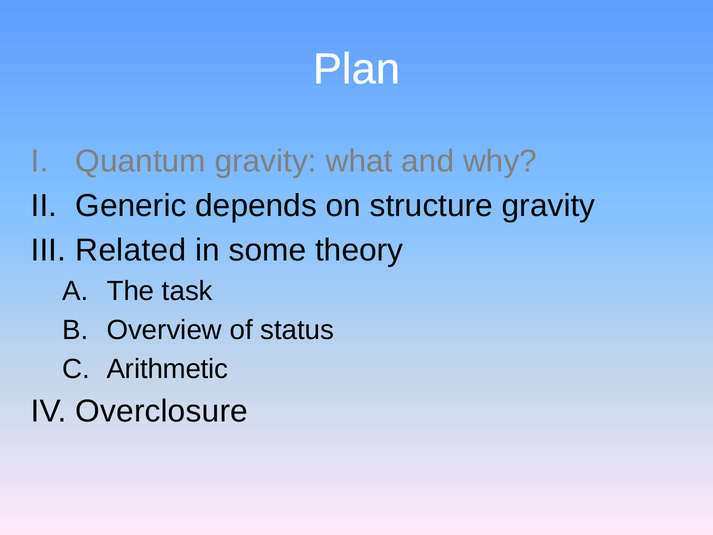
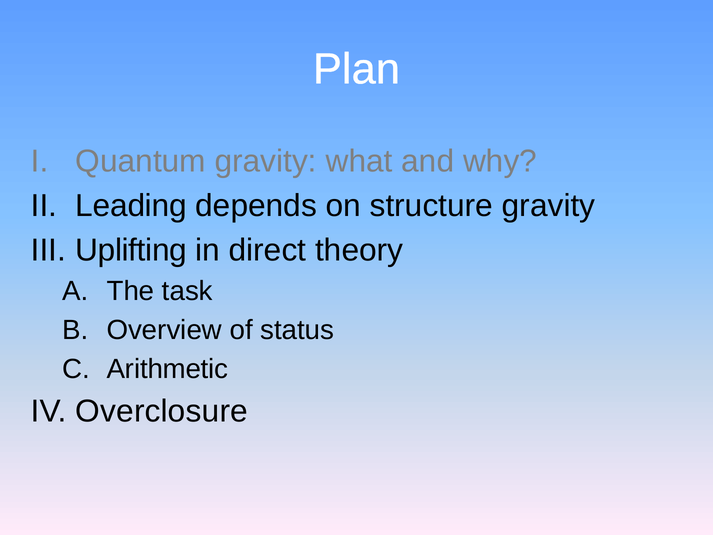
Generic: Generic -> Leading
Related: Related -> Uplifting
some: some -> direct
